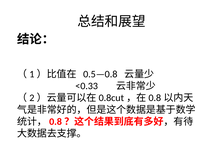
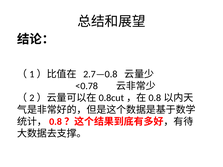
0.5—0.8: 0.5—0.8 -> 2.7—0.8
<0.33: <0.33 -> <0.78
